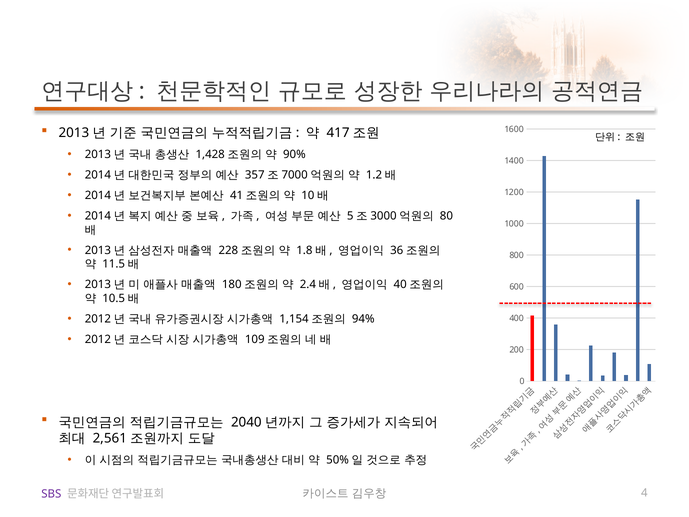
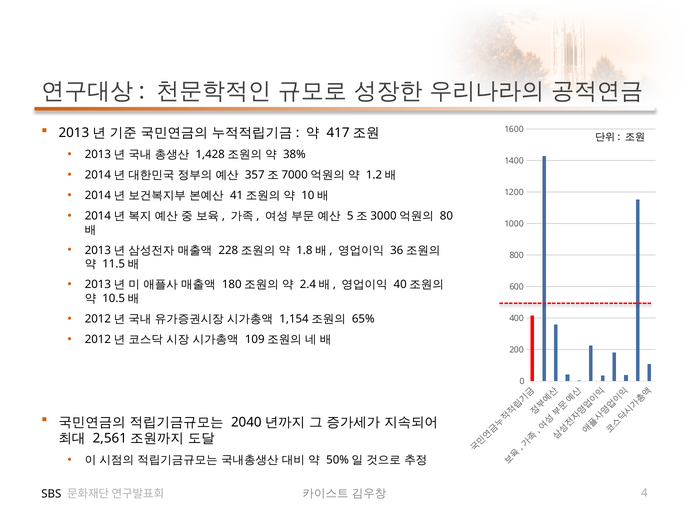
90%: 90% -> 38%
94%: 94% -> 65%
SBS colour: purple -> black
